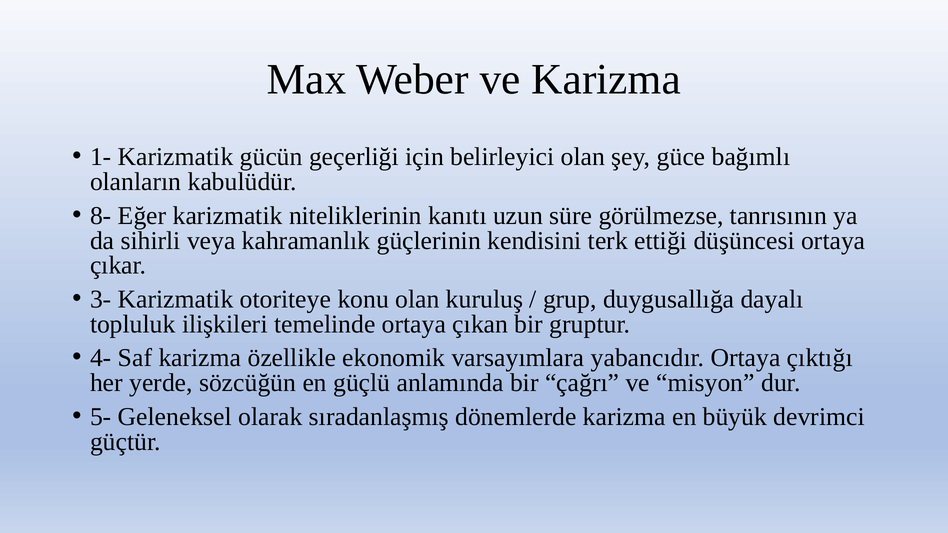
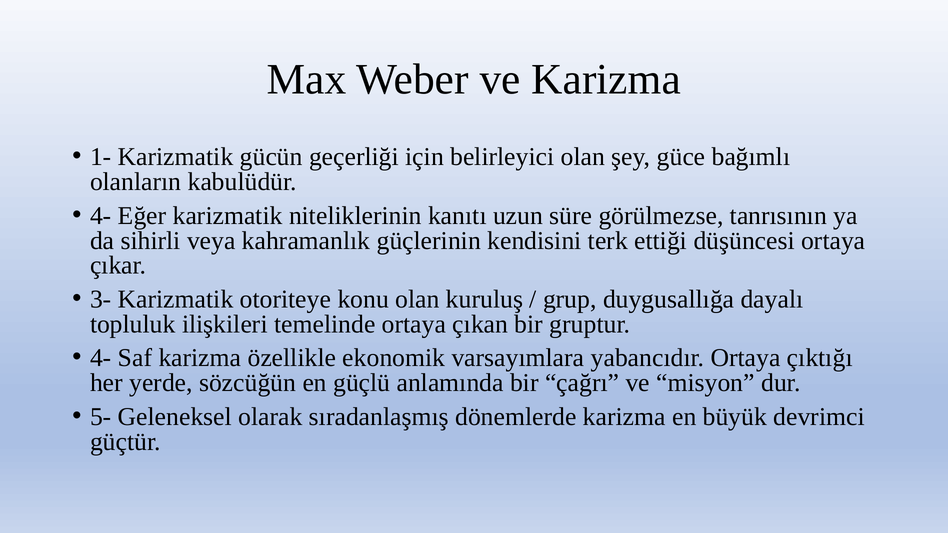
8- at (101, 216): 8- -> 4-
